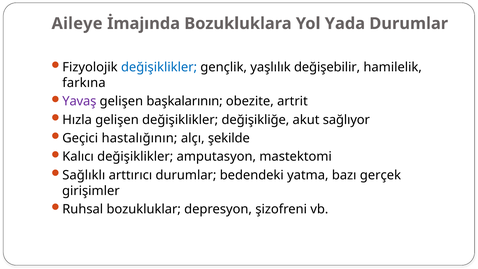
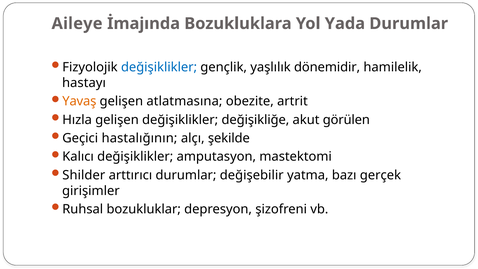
değişebilir: değişebilir -> dönemidir
farkına: farkına -> hastayı
Yavaş colour: purple -> orange
başkalarının: başkalarının -> atlatmasına
sağlıyor: sağlıyor -> görülen
Sağlıklı: Sağlıklı -> Shilder
bedendeki: bedendeki -> değişebilir
